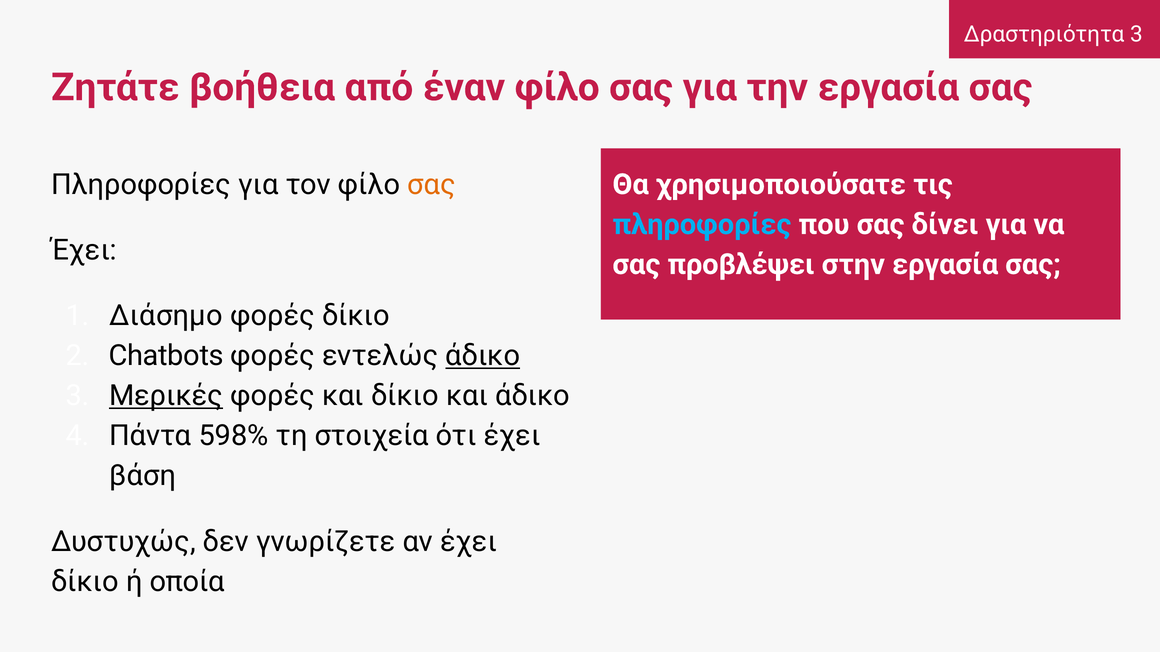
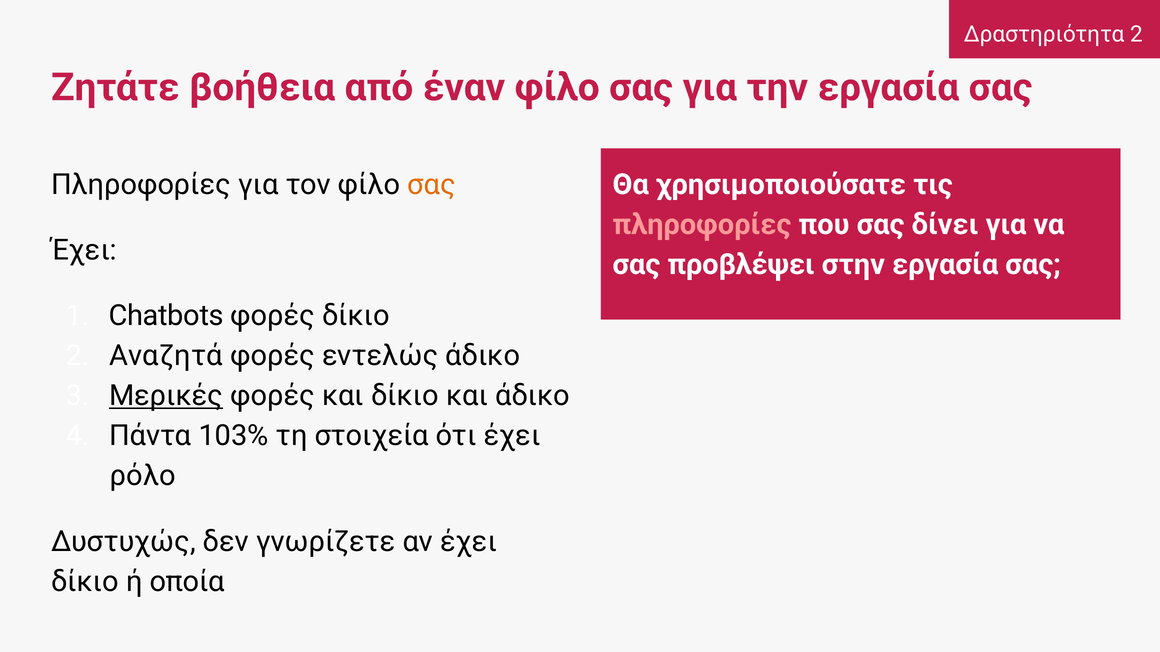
Δραστηριότητα 3: 3 -> 2
πληροφορίες at (702, 225) colour: light blue -> pink
Διάσημο: Διάσημο -> Chatbots
Chatbots: Chatbots -> Αναζητά
άδικο at (483, 356) underline: present -> none
598%: 598% -> 103%
βάση: βάση -> ρόλο
